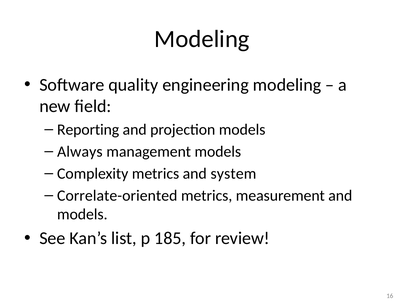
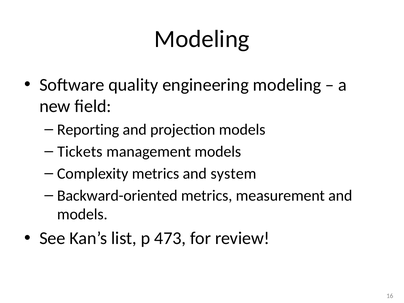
Always: Always -> Tickets
Correlate-oriented: Correlate-oriented -> Backward-oriented
185: 185 -> 473
